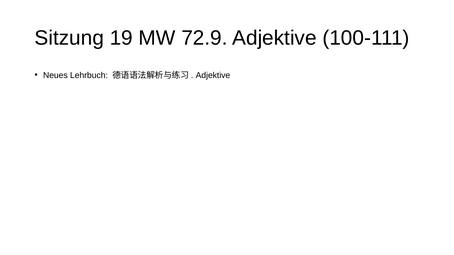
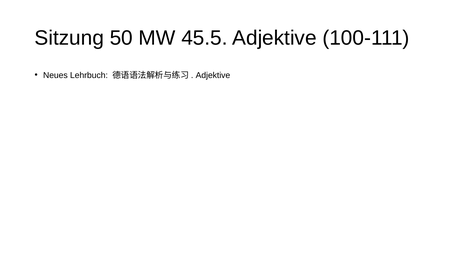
19: 19 -> 50
72.9: 72.9 -> 45.5
